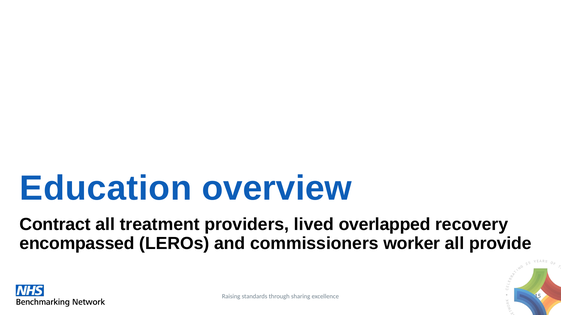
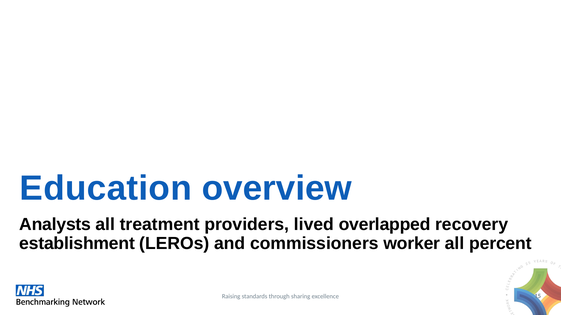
Contract: Contract -> Analysts
encompassed: encompassed -> establishment
provide: provide -> percent
